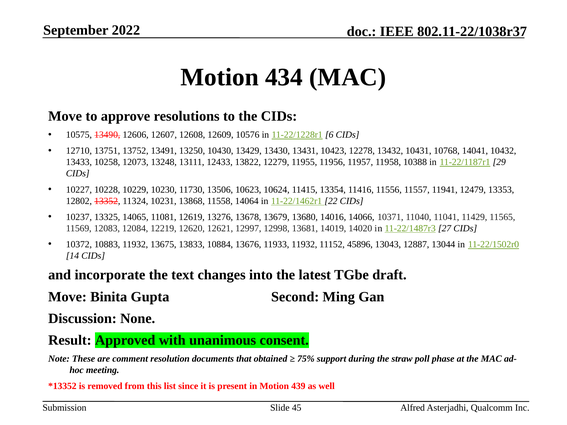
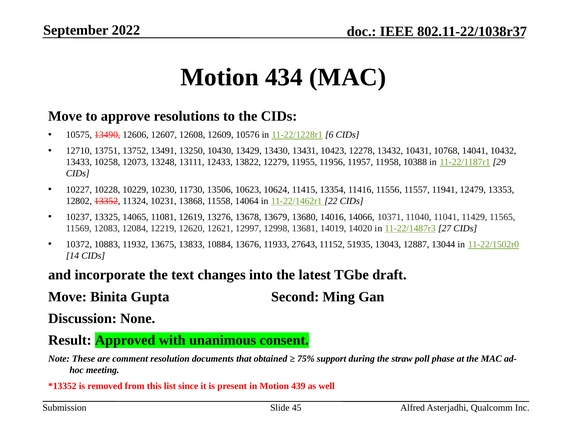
11933 11932: 11932 -> 27643
45896: 45896 -> 51935
